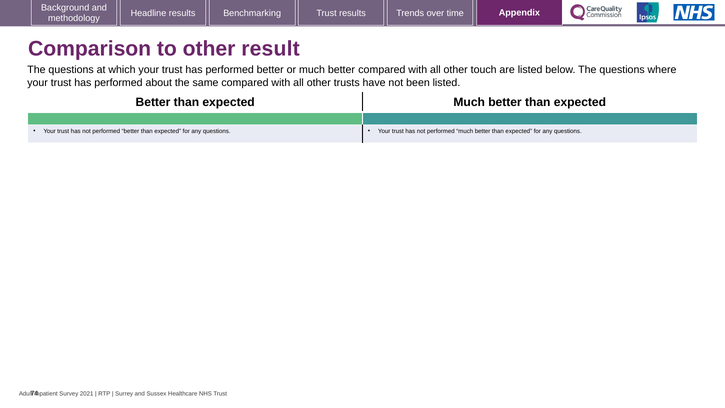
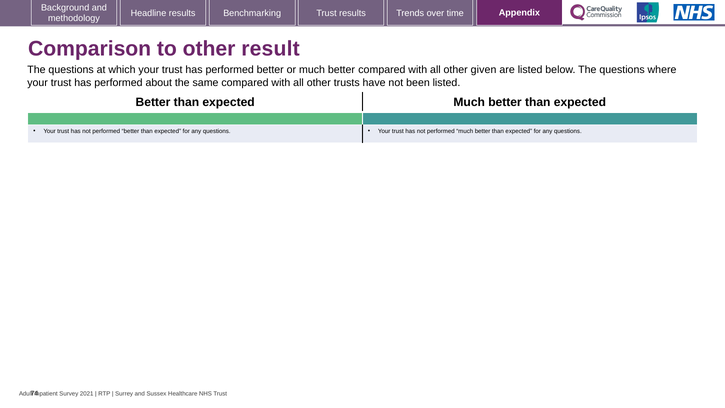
touch: touch -> given
